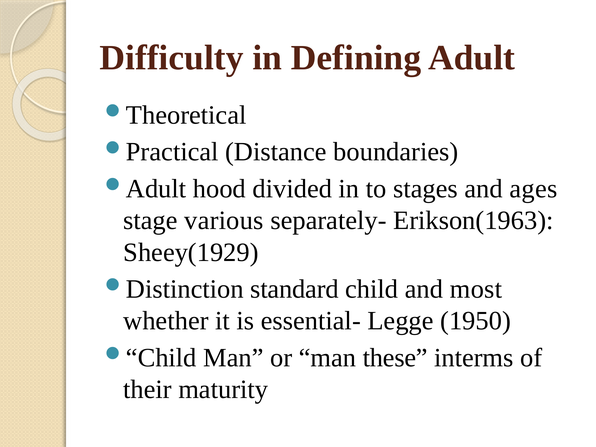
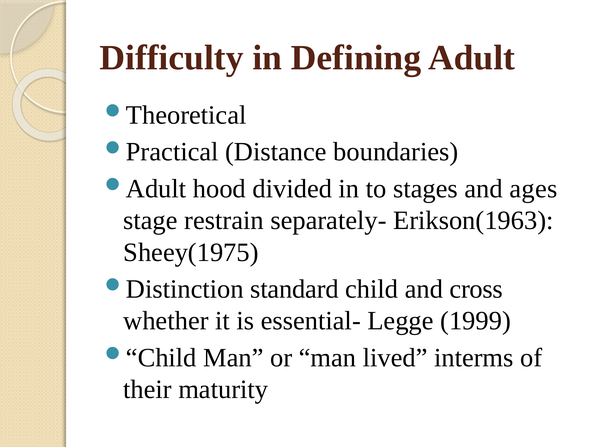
various: various -> restrain
Sheey(1929: Sheey(1929 -> Sheey(1975
most: most -> cross
1950: 1950 -> 1999
these: these -> lived
